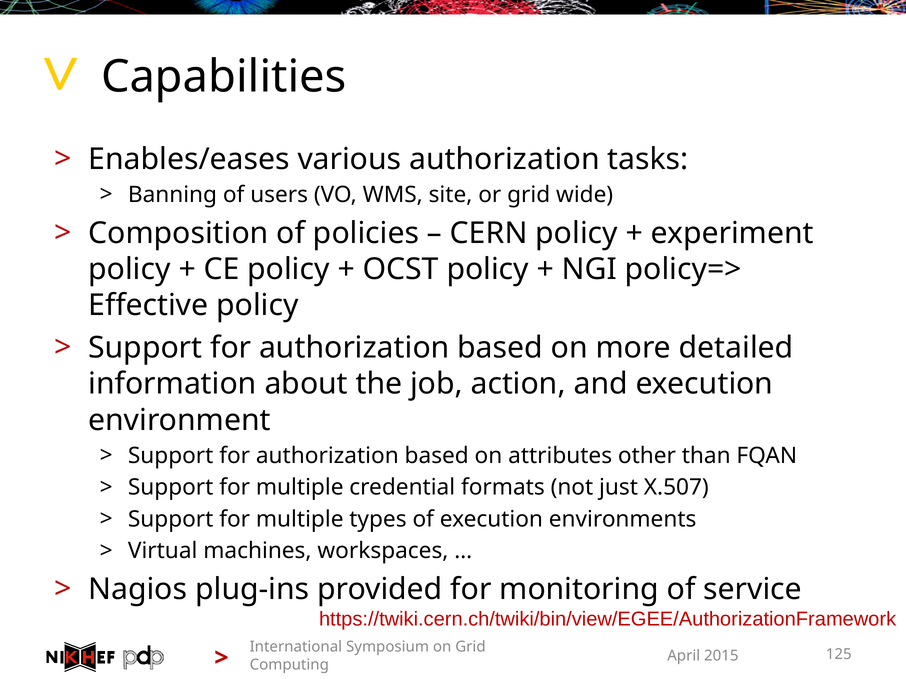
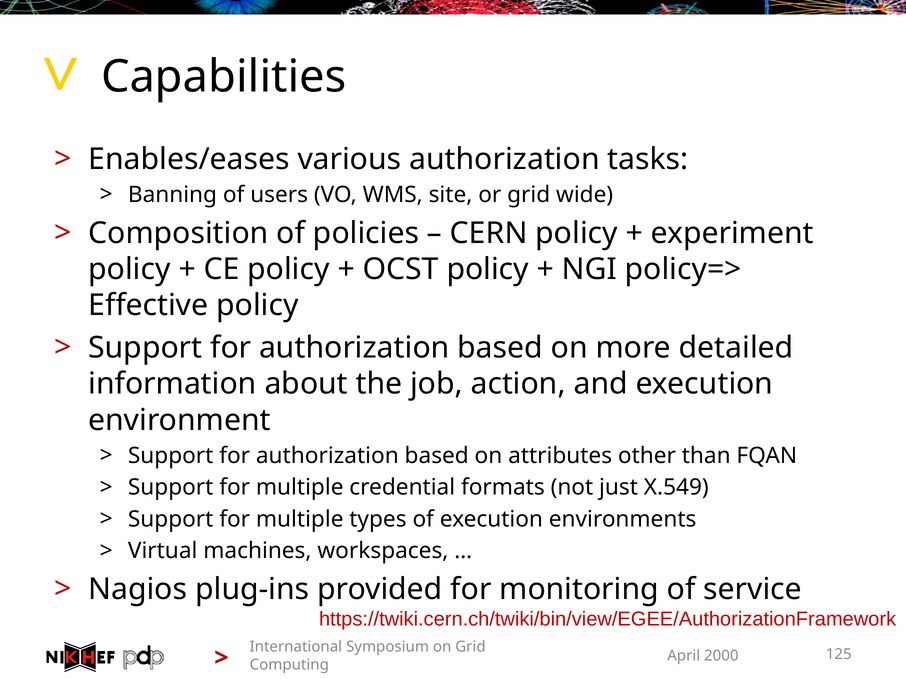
X.507: X.507 -> X.549
2015: 2015 -> 2000
